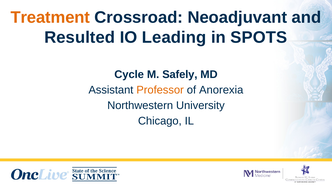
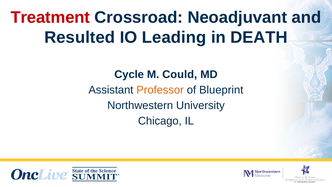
Treatment colour: orange -> red
SPOTS: SPOTS -> DEATH
Safely: Safely -> Could
Anorexia: Anorexia -> Blueprint
